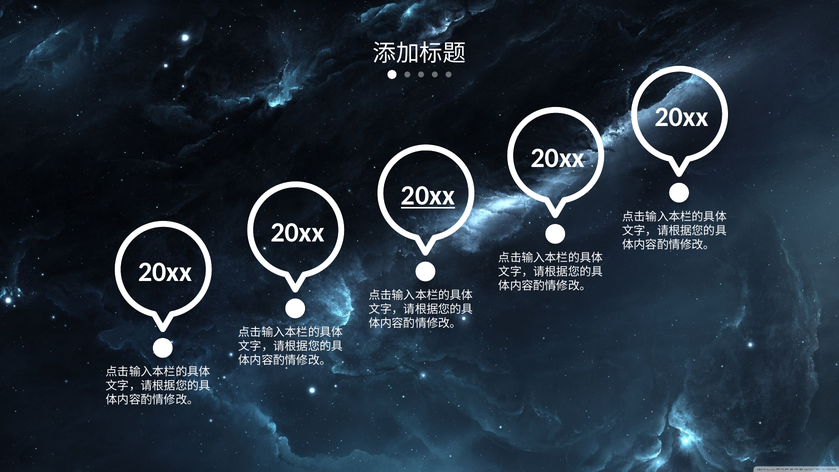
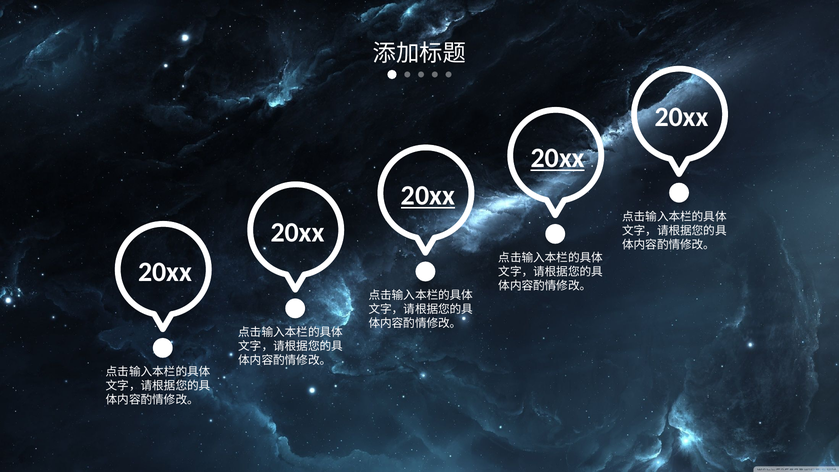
20xx at (558, 158) underline: none -> present
